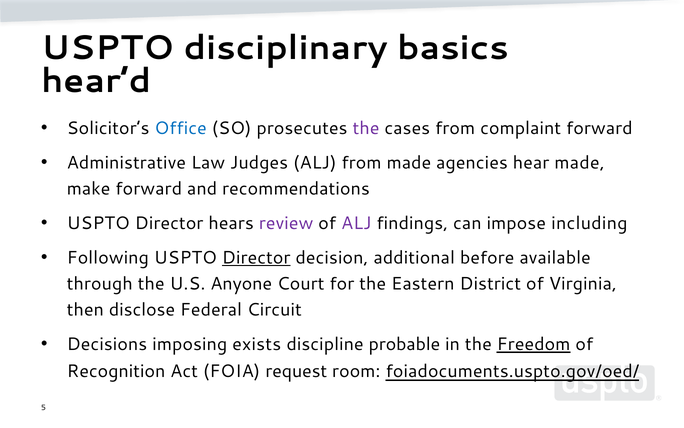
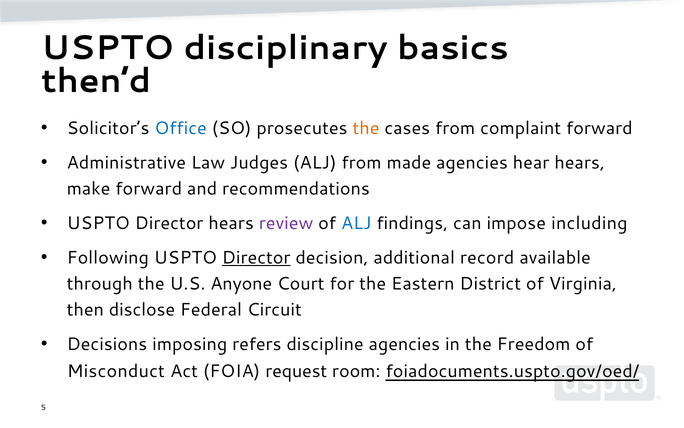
hear’d: hear’d -> then’d
the at (366, 128) colour: purple -> orange
hear made: made -> hears
ALJ at (356, 223) colour: purple -> blue
before: before -> record
exists: exists -> refers
discipline probable: probable -> agencies
Freedom underline: present -> none
Recognition: Recognition -> Misconduct
